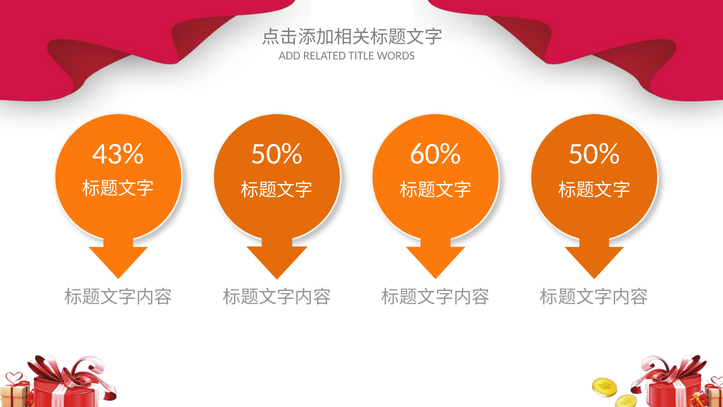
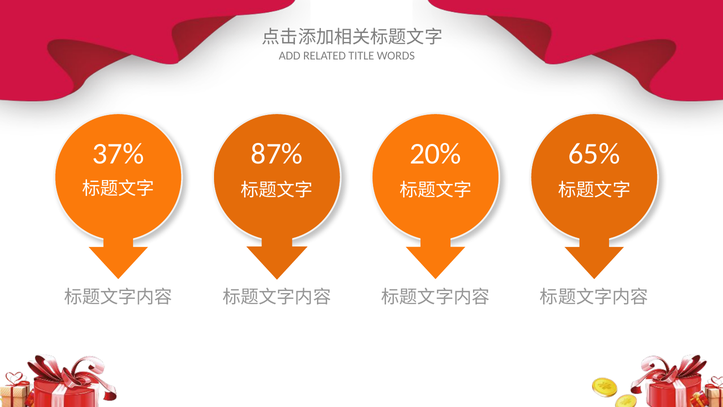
43%: 43% -> 37%
50% at (277, 154): 50% -> 87%
60%: 60% -> 20%
50% at (594, 154): 50% -> 65%
